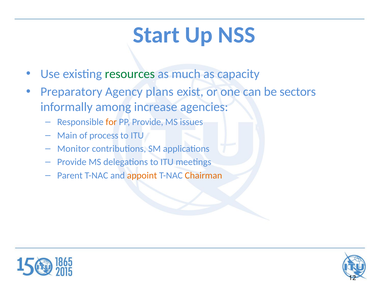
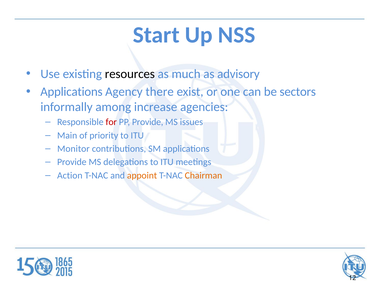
resources colour: green -> black
capacity: capacity -> advisory
Preparatory at (71, 92): Preparatory -> Applications
plans: plans -> there
for colour: orange -> red
process: process -> priority
Parent: Parent -> Action
